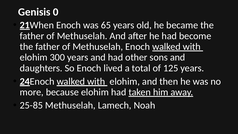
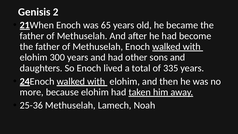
0: 0 -> 2
125: 125 -> 335
25-85: 25-85 -> 25-36
